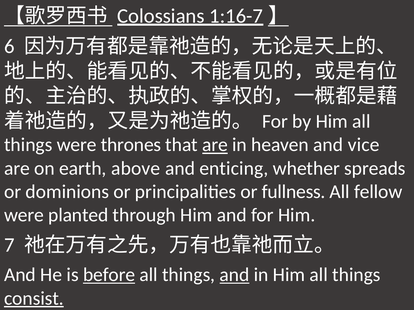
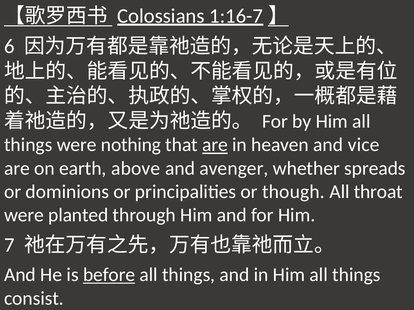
thrones: thrones -> nothing
enticing: enticing -> avenger
fullness: fullness -> though
fellow: fellow -> throat
and at (235, 275) underline: present -> none
consist underline: present -> none
